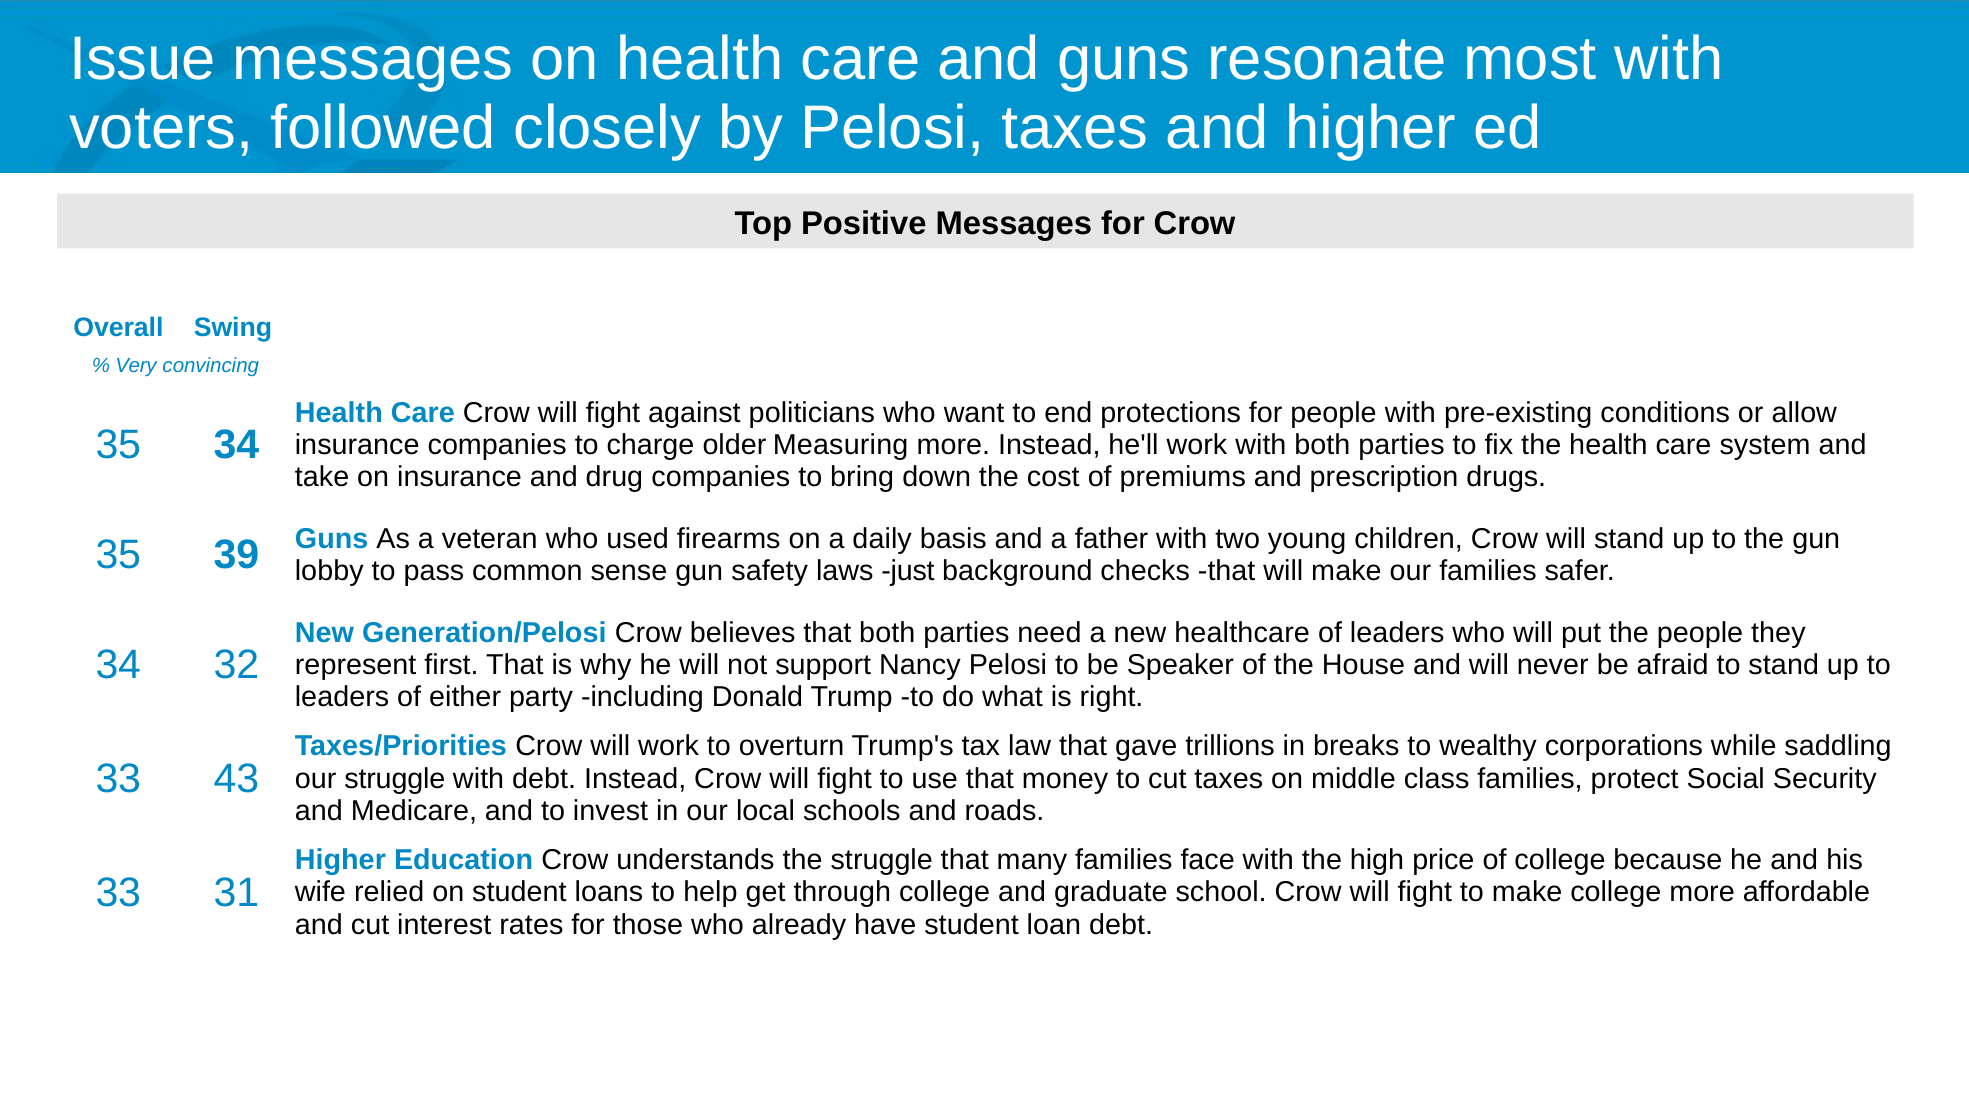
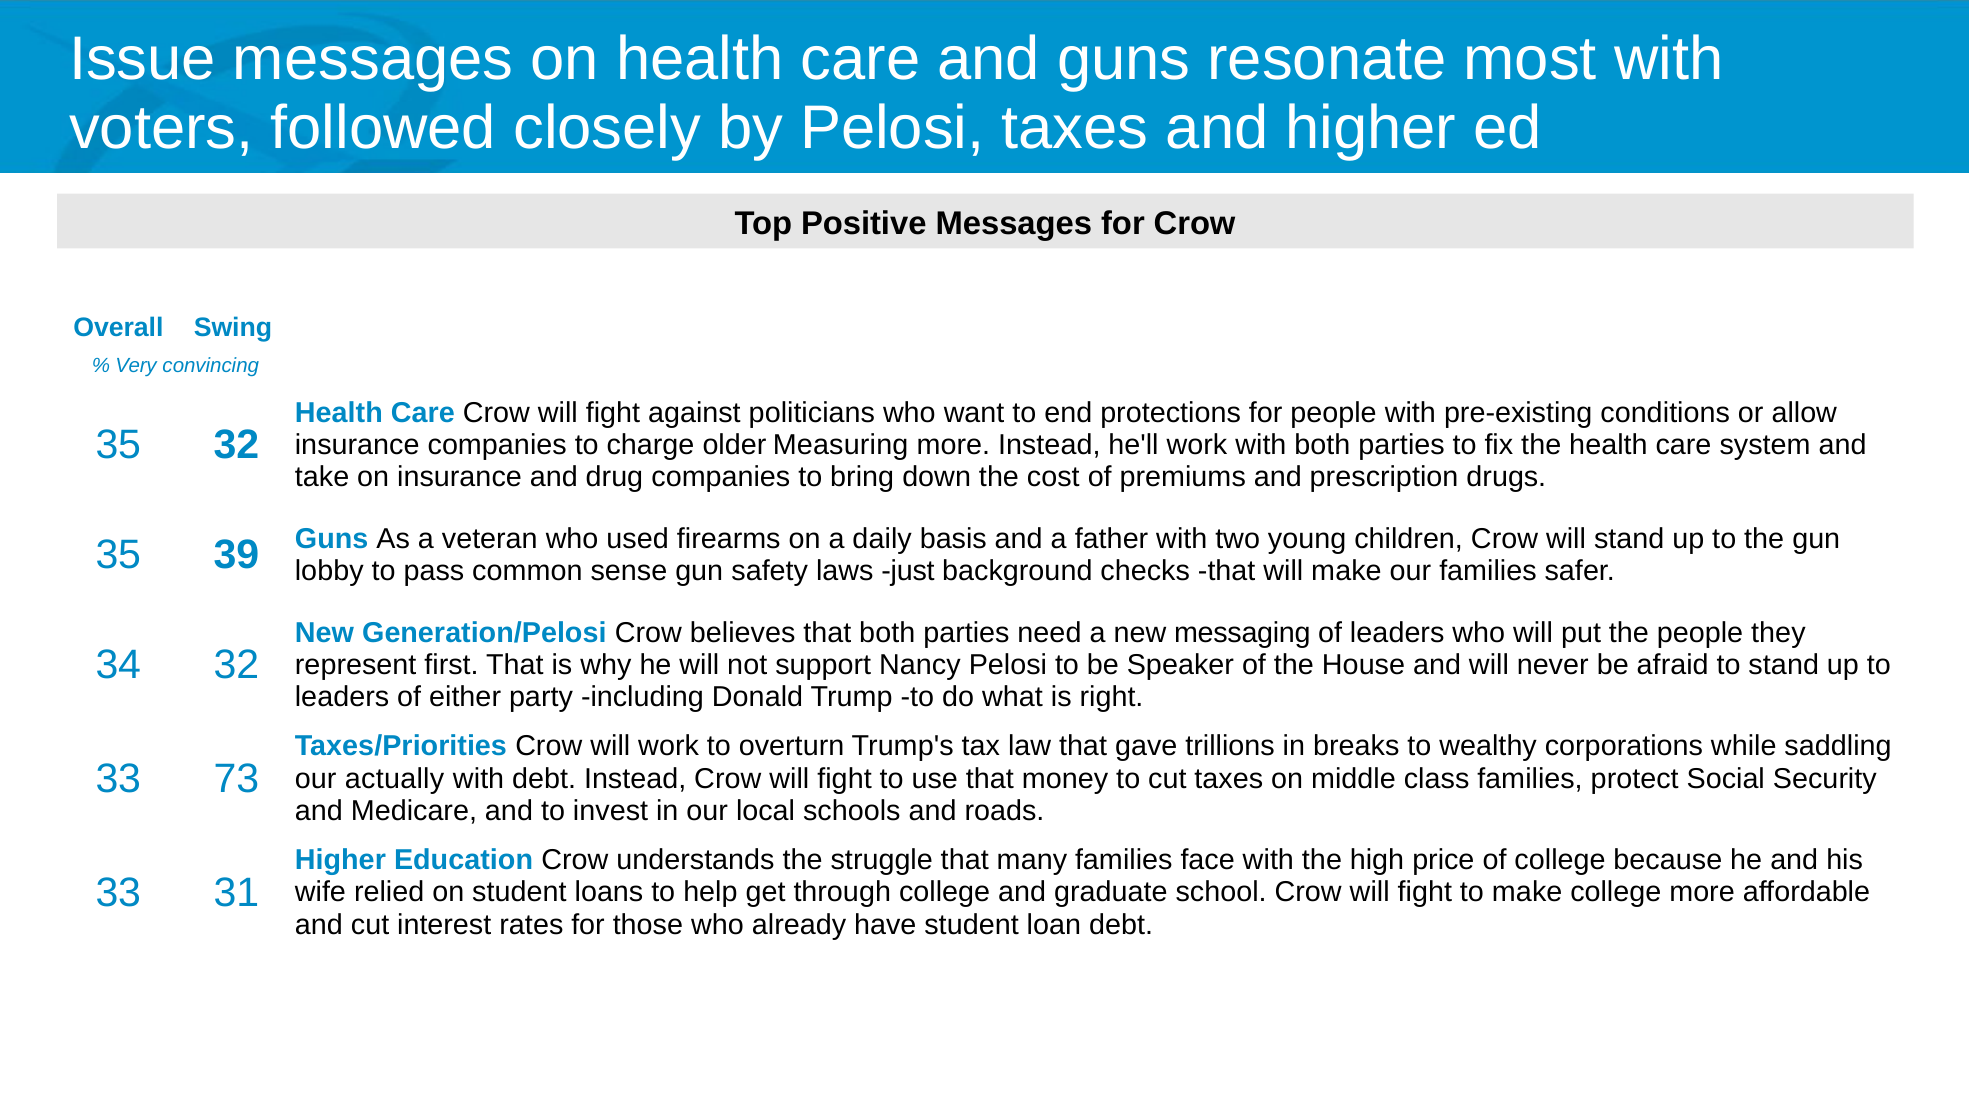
35 34: 34 -> 32
healthcare: healthcare -> messaging
43: 43 -> 73
our struggle: struggle -> actually
